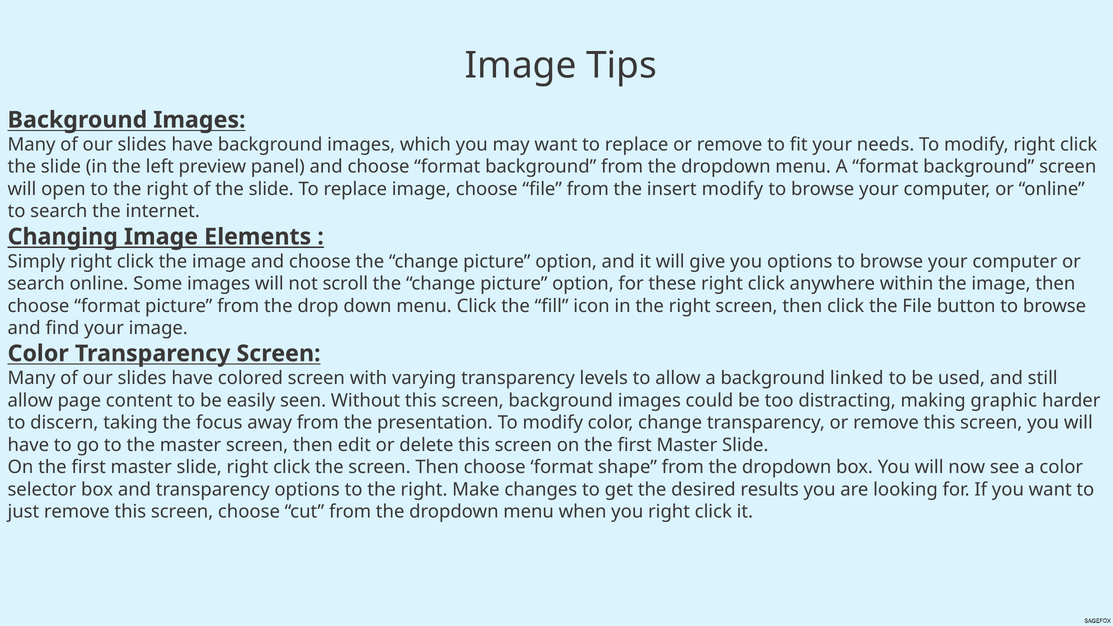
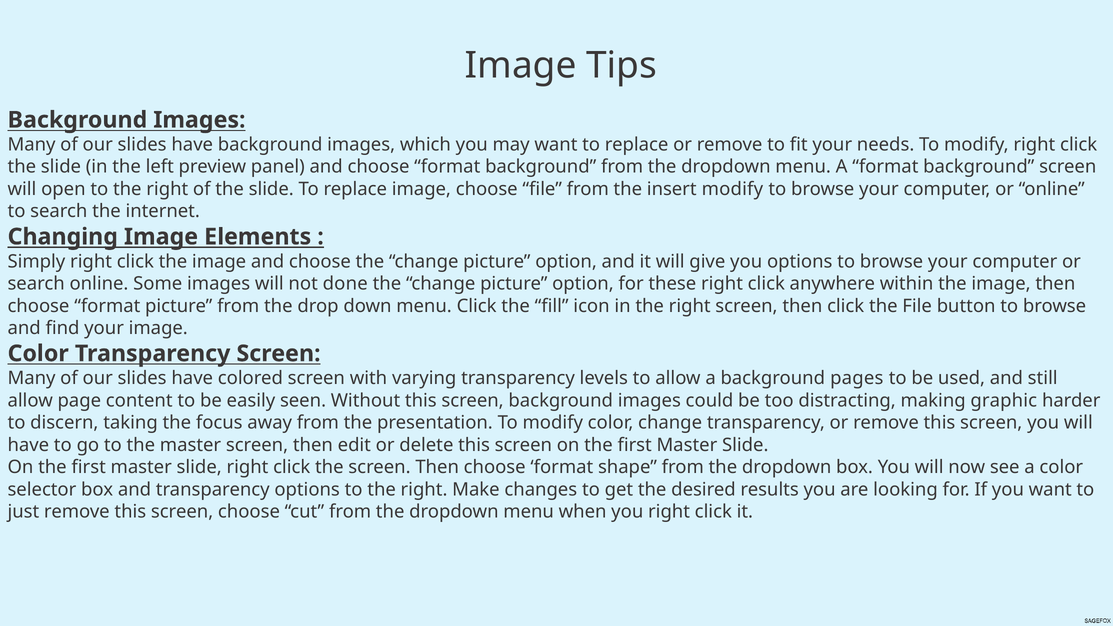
scroll: scroll -> done
linked: linked -> pages
